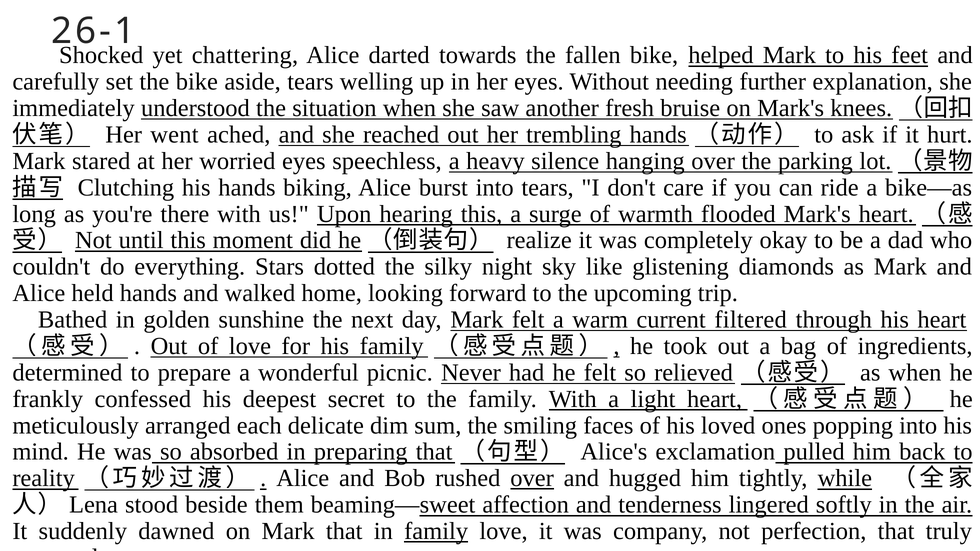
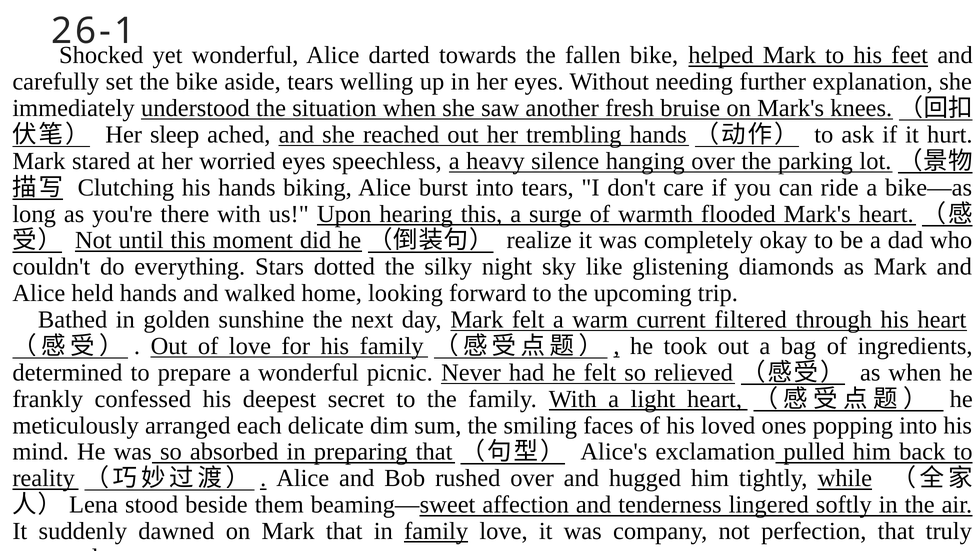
yet chattering: chattering -> wonderful
went: went -> sleep
over at (532, 479) underline: present -> none
